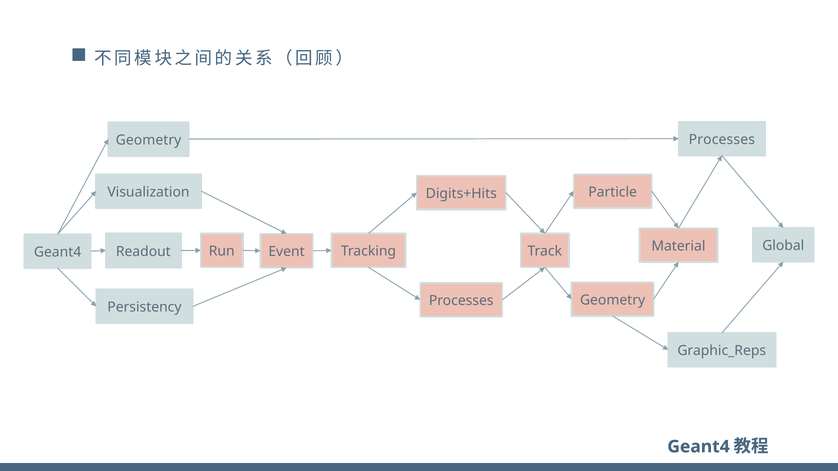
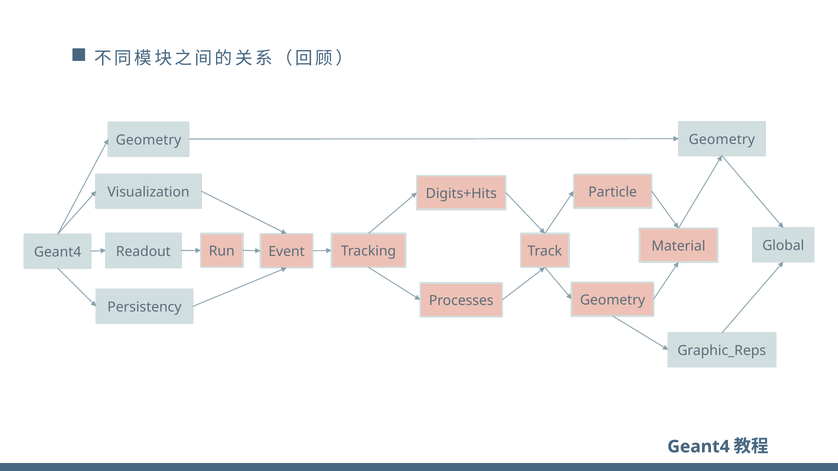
Processes at (722, 140): Processes -> Geometry
